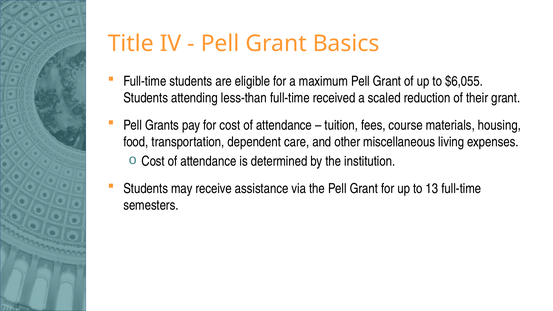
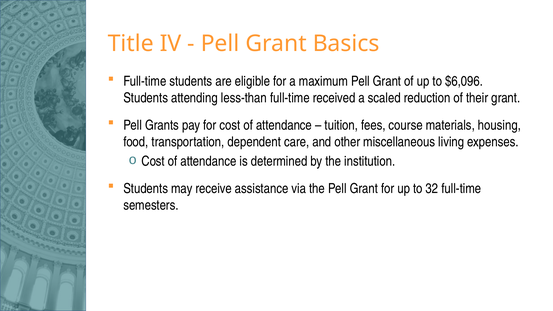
$6,055: $6,055 -> $6,096
13: 13 -> 32
